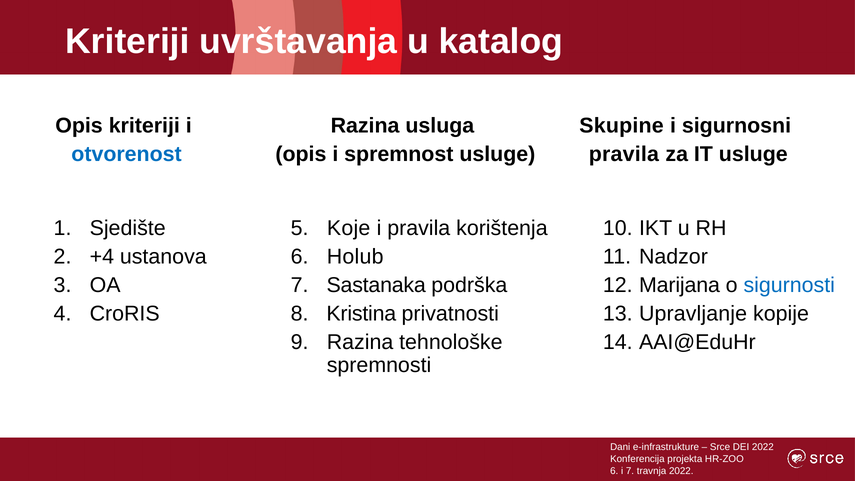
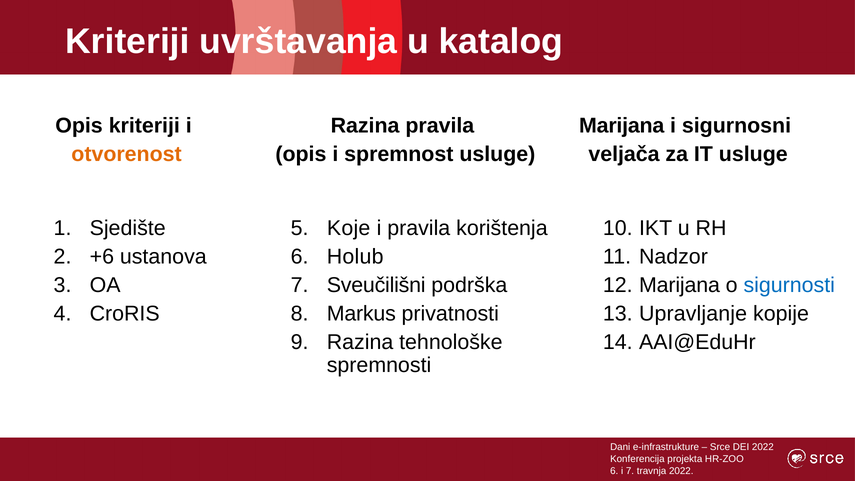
Razina usluga: usluga -> pravila
Skupine at (622, 126): Skupine -> Marijana
otvorenost colour: blue -> orange
pravila at (624, 154): pravila -> veljača
+4: +4 -> +6
Sastanaka: Sastanaka -> Sveučilišni
Kristina: Kristina -> Markus
